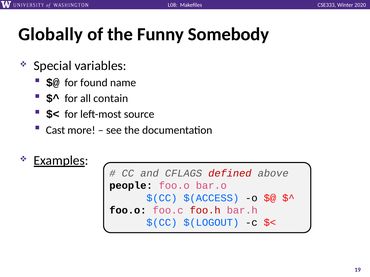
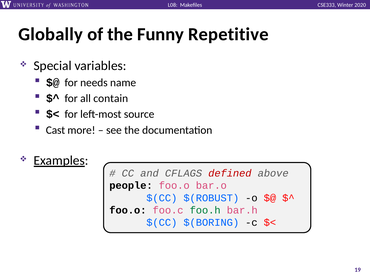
Somebody: Somebody -> Repetitive
found: found -> needs
$(ACCESS: $(ACCESS -> $(ROBUST
foo.h colour: red -> green
$(LOGOUT: $(LOGOUT -> $(BORING
